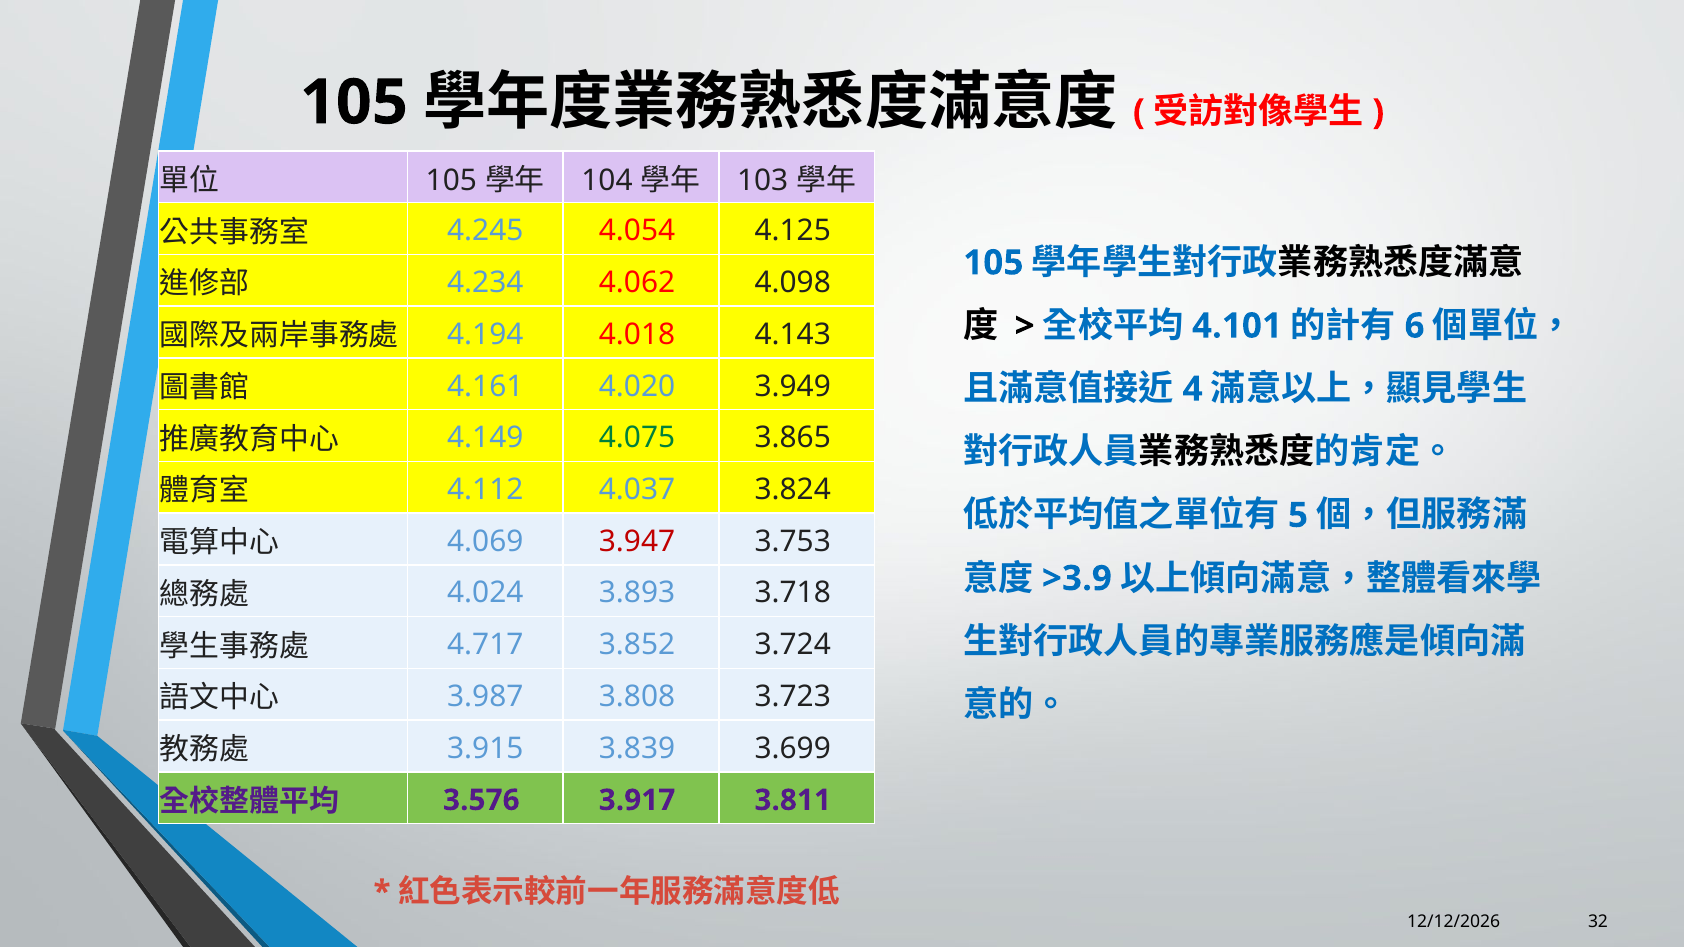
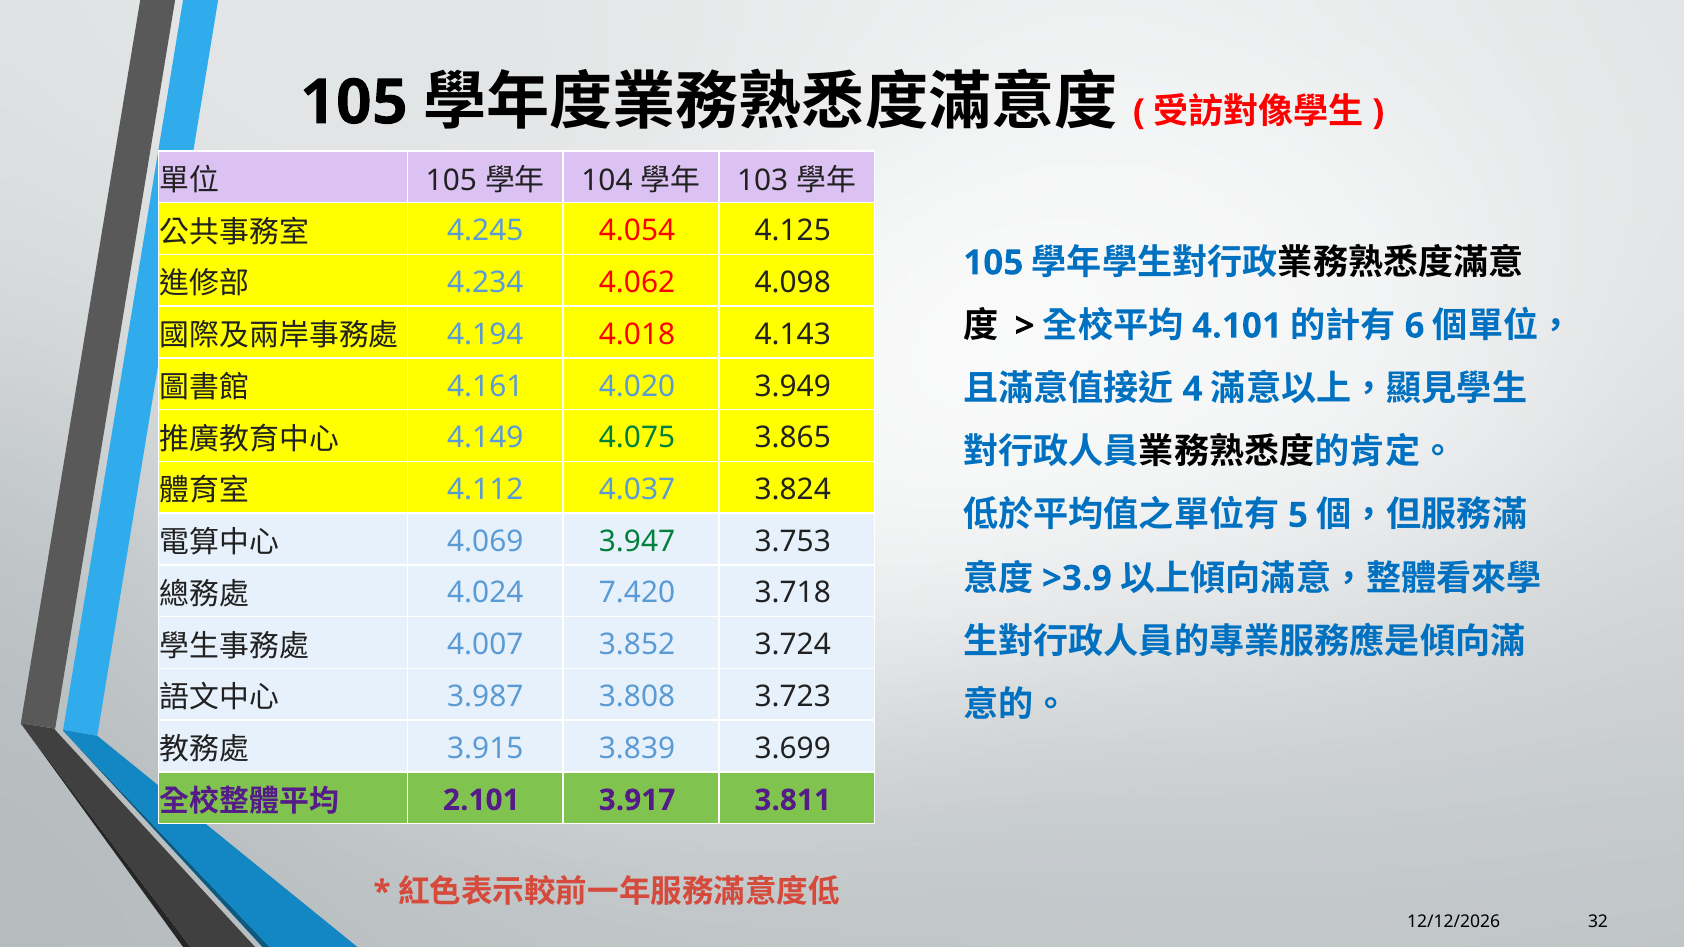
3.947 colour: red -> green
3.893: 3.893 -> 7.420
4.717: 4.717 -> 4.007
3.576: 3.576 -> 2.101
